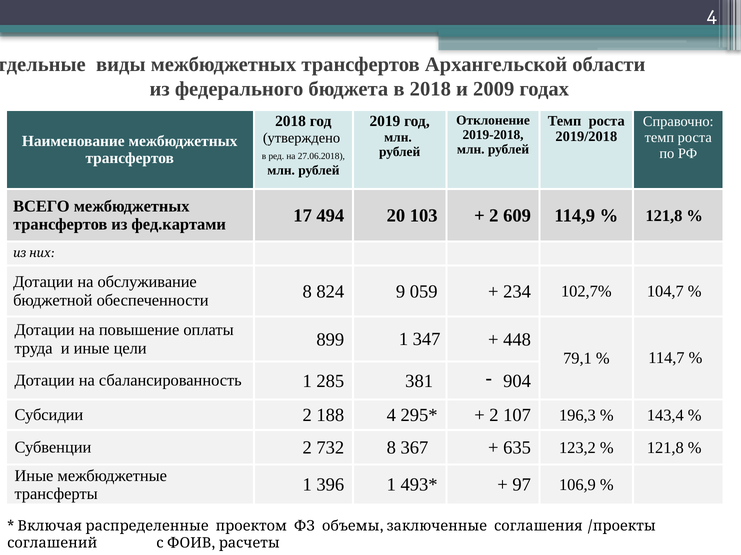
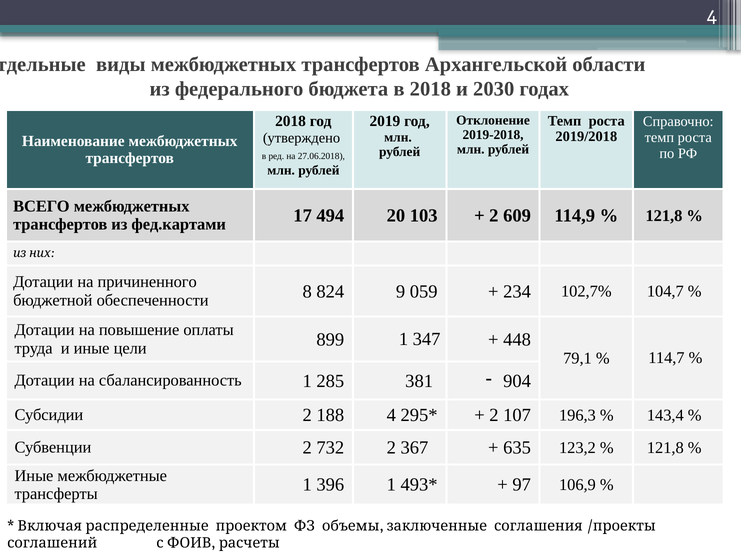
2009: 2009 -> 2030
обслуживание: обслуживание -> причиненного
732 8: 8 -> 2
